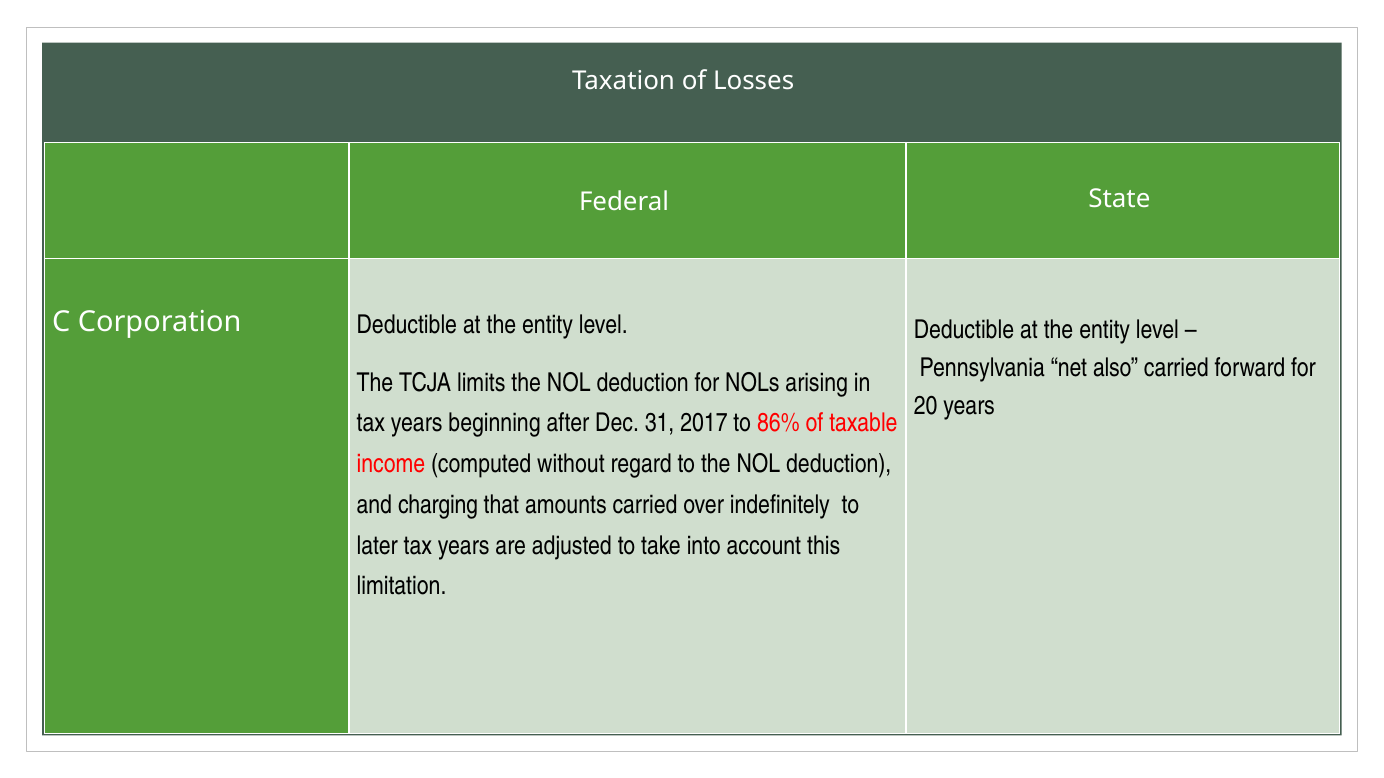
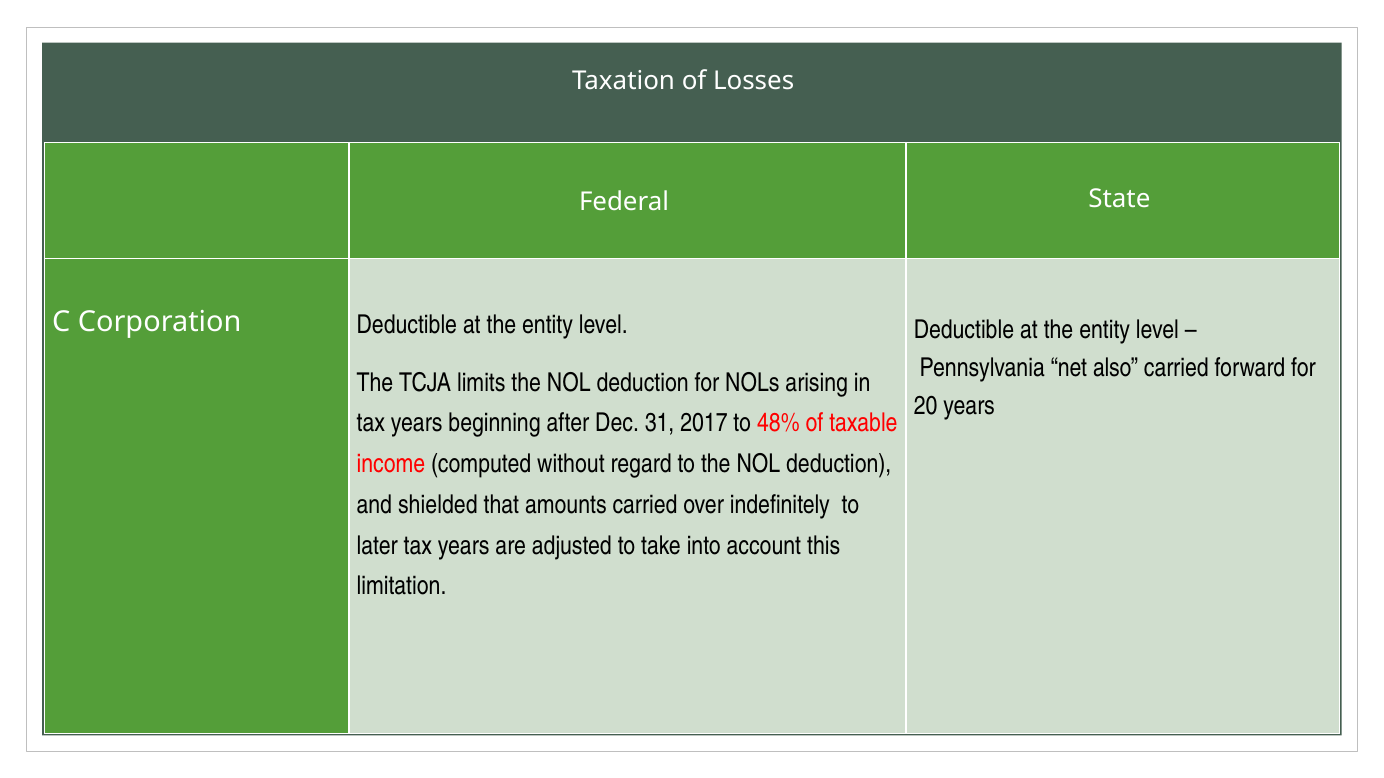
86%: 86% -> 48%
charging: charging -> shielded
